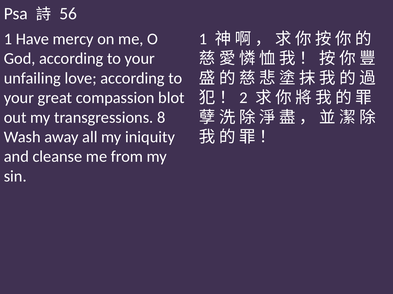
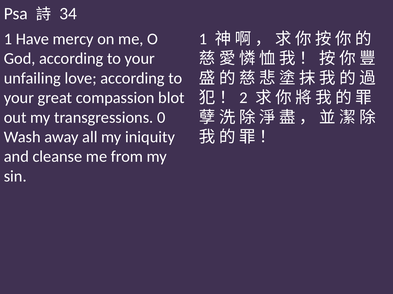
56: 56 -> 34
8: 8 -> 0
